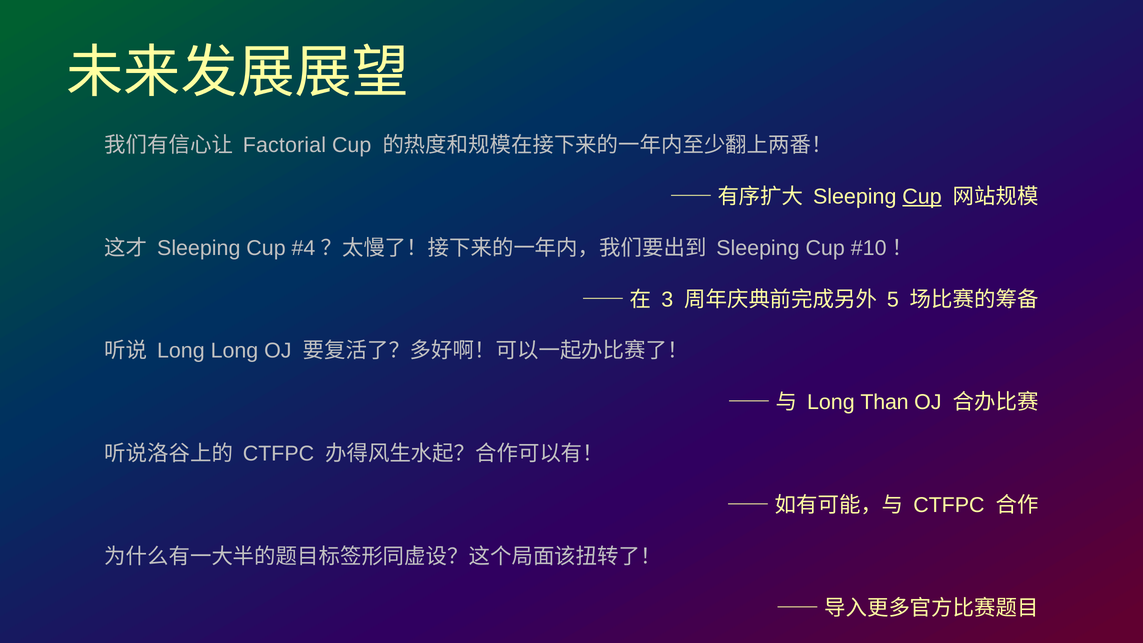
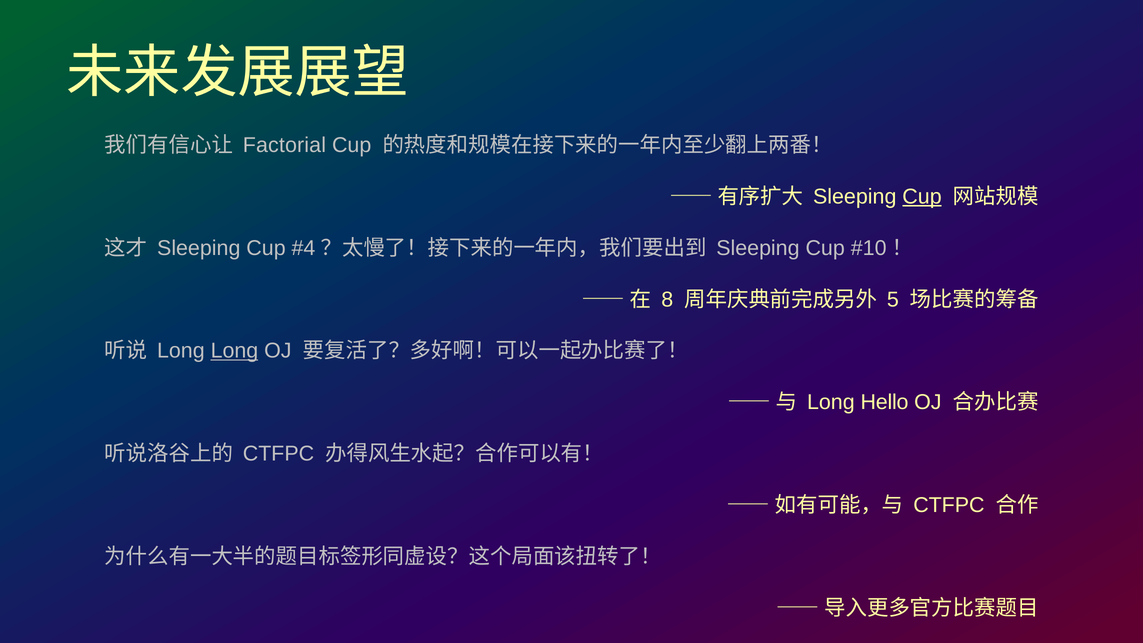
3: 3 -> 8
Long at (234, 351) underline: none -> present
Than: Than -> Hello
